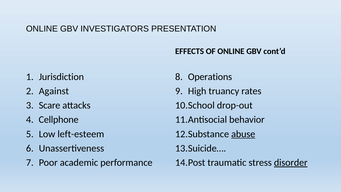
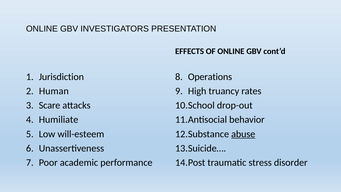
Against: Against -> Human
Cellphone: Cellphone -> Humiliate
left-esteem: left-esteem -> will-esteem
disorder underline: present -> none
